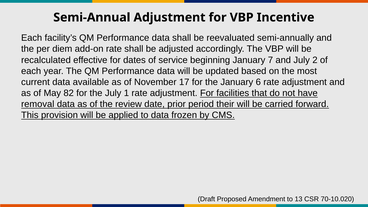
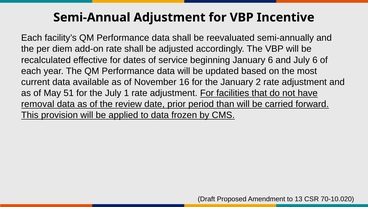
January 7: 7 -> 6
July 2: 2 -> 6
17: 17 -> 16
6: 6 -> 2
82: 82 -> 51
their: their -> than
